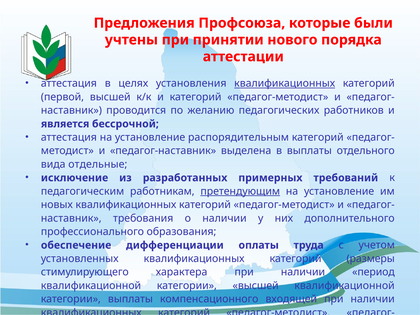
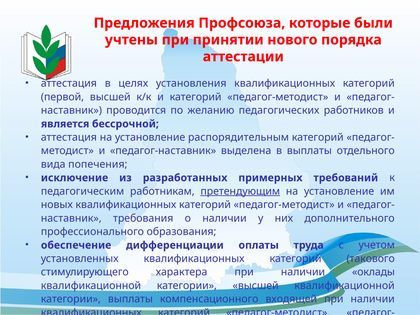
квалификационных at (285, 83) underline: present -> none
отдельные: отдельные -> попечения
размеры: размеры -> такового
период: период -> оклады
